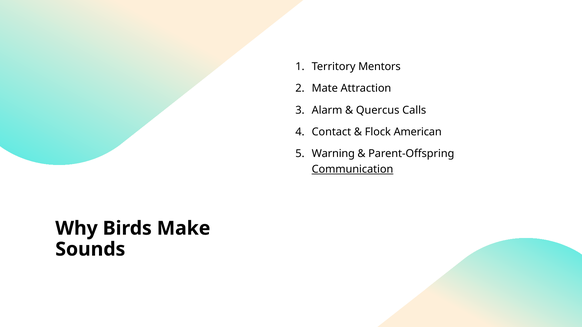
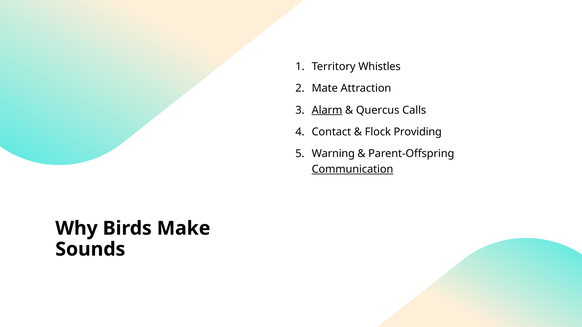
Mentors: Mentors -> Whistles
Alarm underline: none -> present
American: American -> Providing
